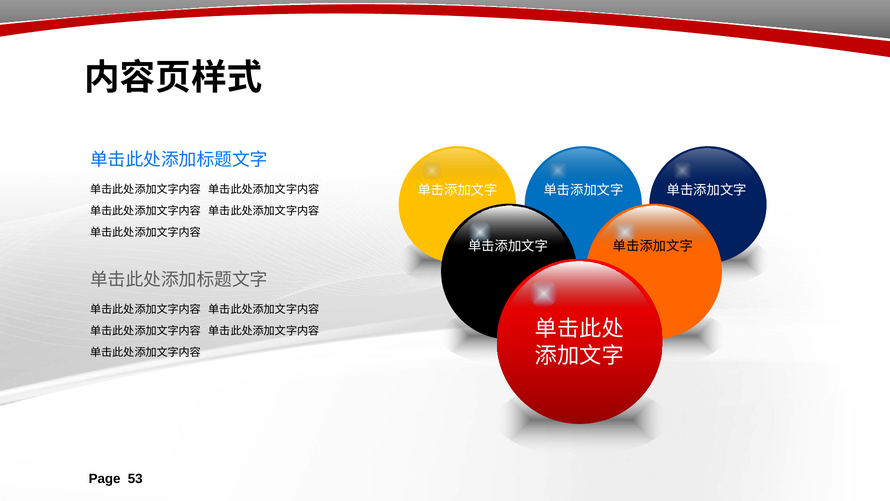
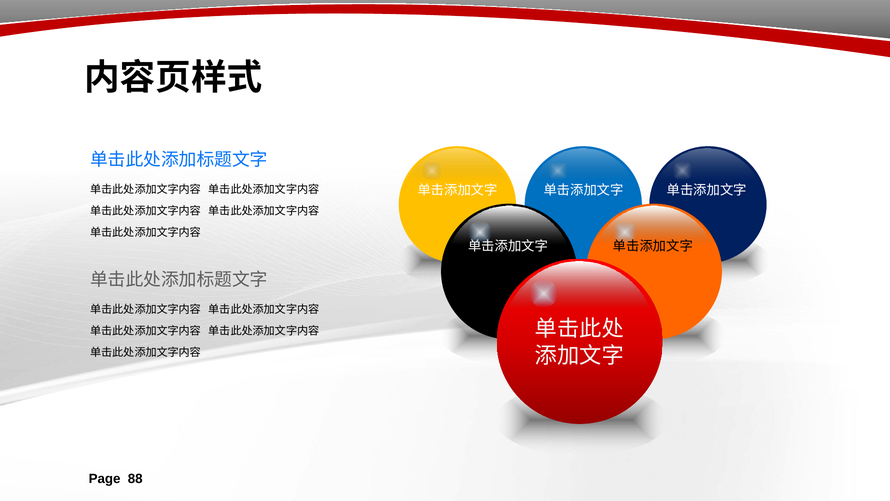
53: 53 -> 88
